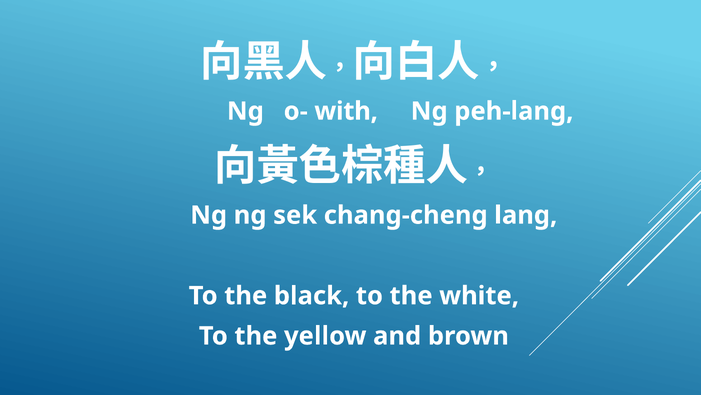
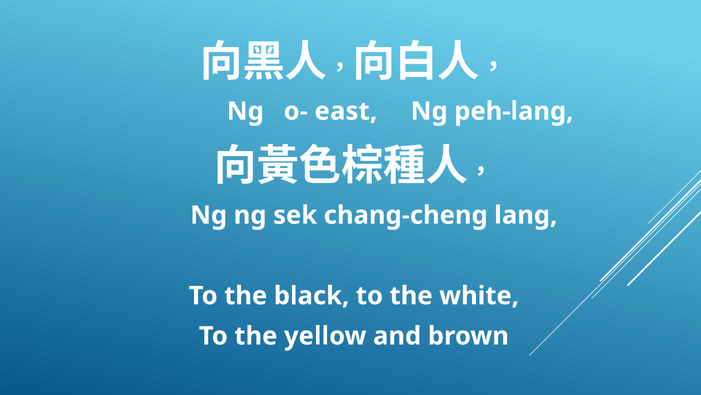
with: with -> east
